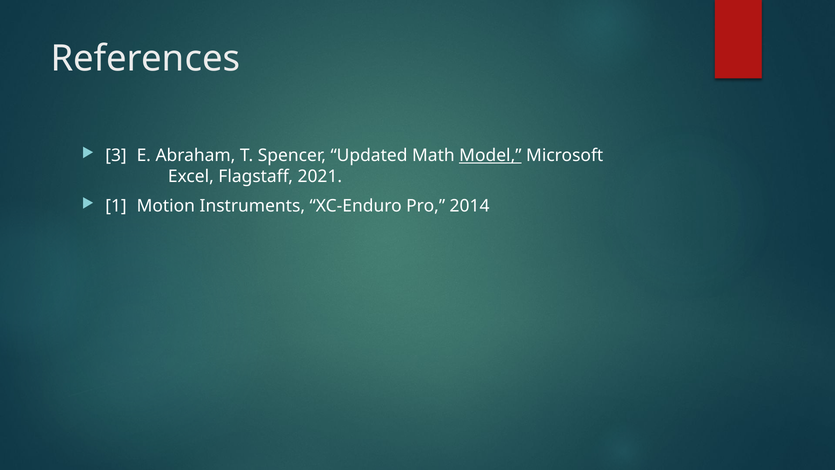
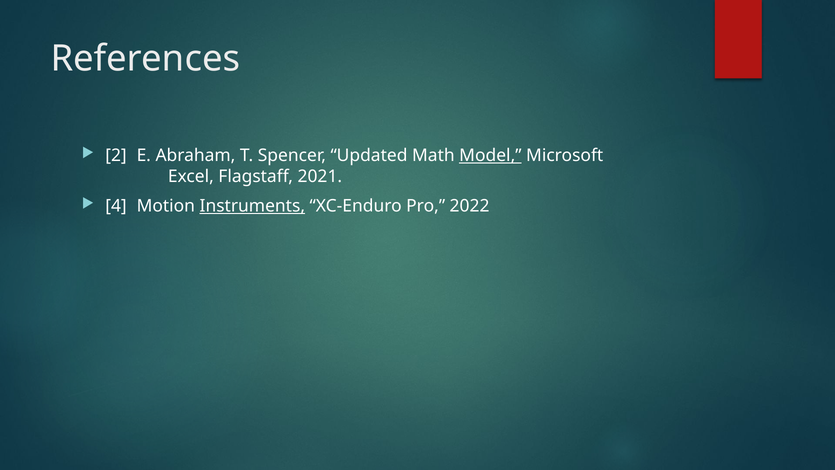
3: 3 -> 2
1: 1 -> 4
Instruments underline: none -> present
2014: 2014 -> 2022
